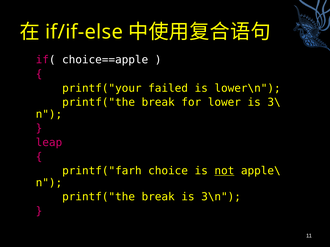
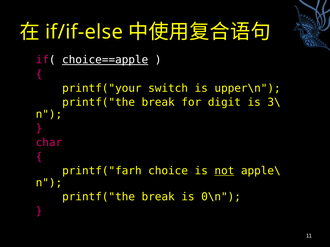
choice==apple underline: none -> present
failed: failed -> switch
lower\n: lower\n -> upper\n
lower: lower -> digit
leap: leap -> char
3\n: 3\n -> 0\n
